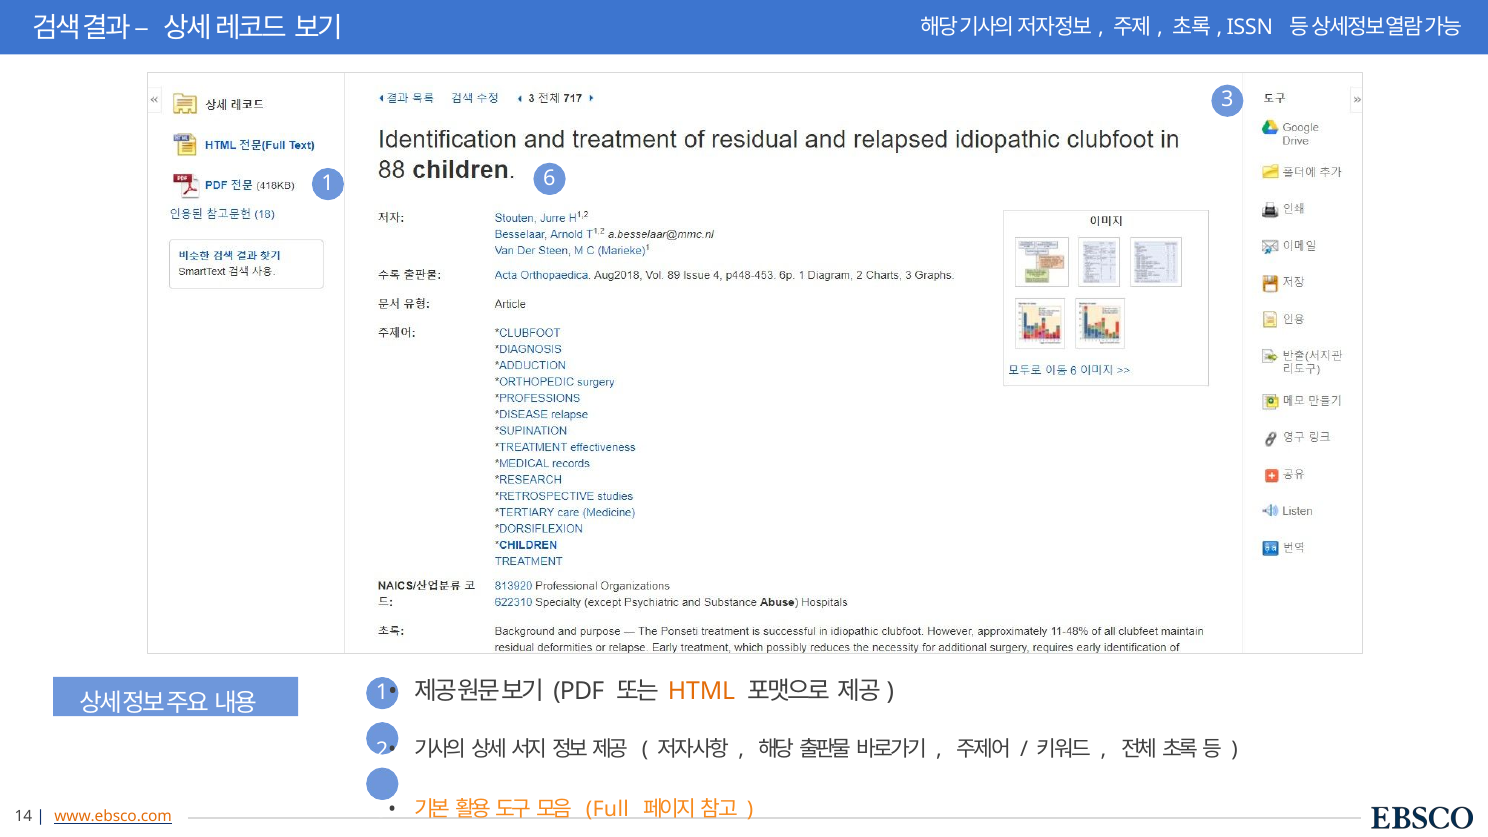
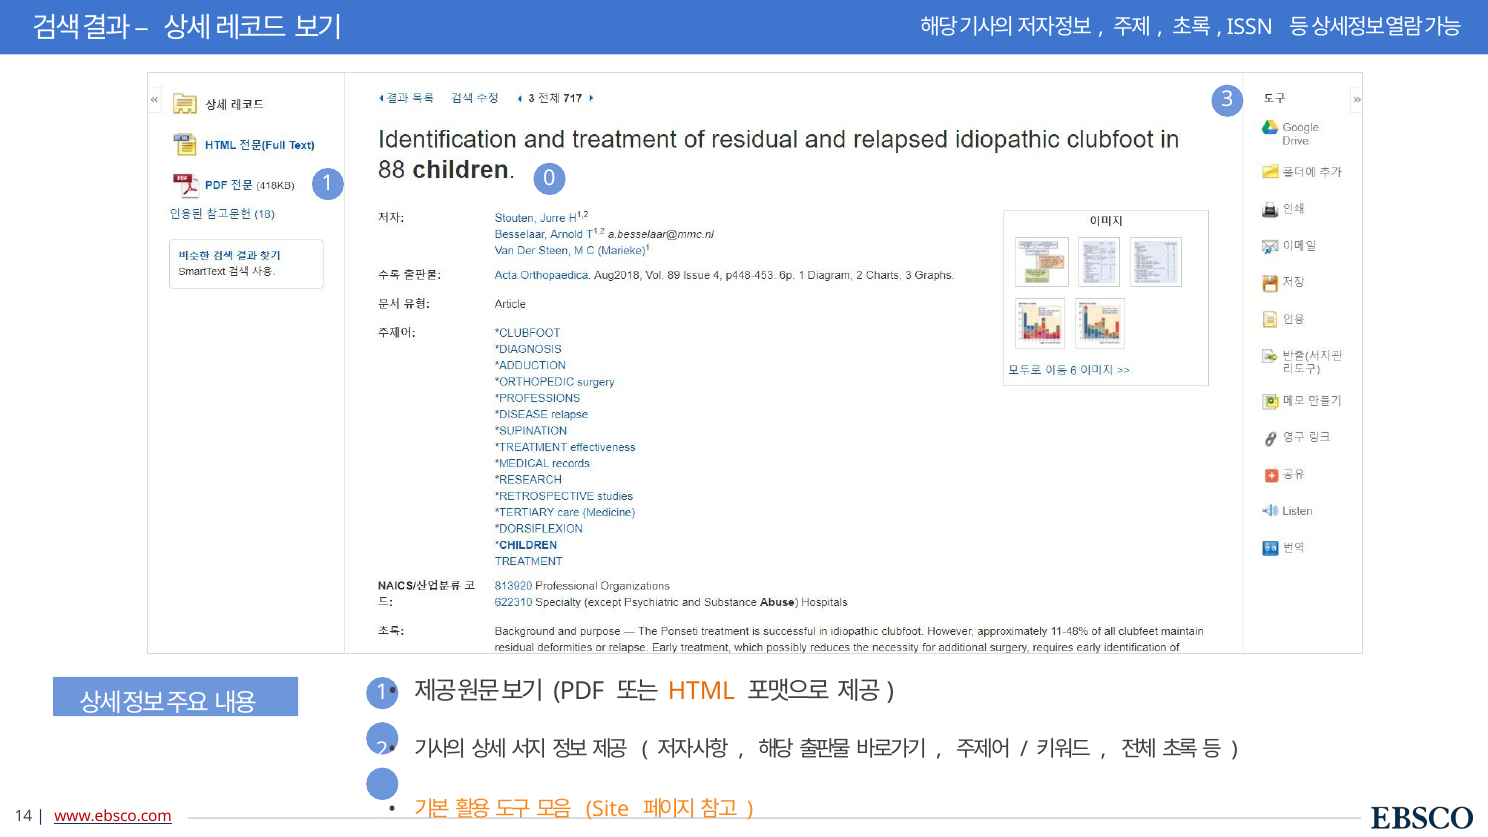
6: 6 -> 0
Full: Full -> Site
www.ebsco.com colour: orange -> red
